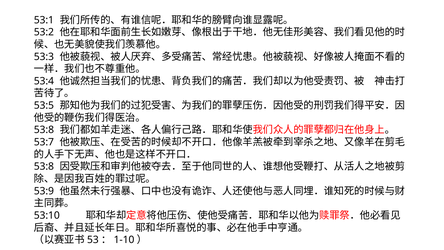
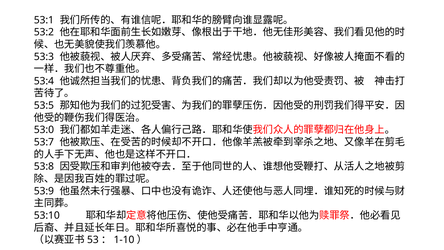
53:8 at (44, 130): 53:8 -> 53:0
